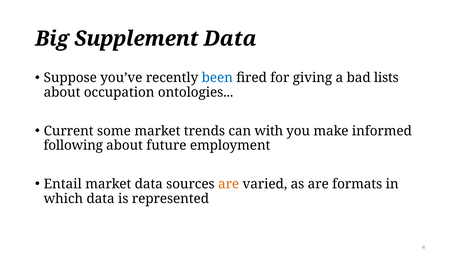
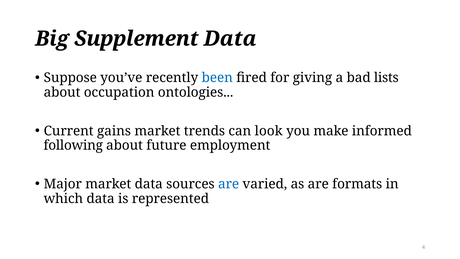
some: some -> gains
with: with -> look
Entail: Entail -> Major
are at (229, 184) colour: orange -> blue
